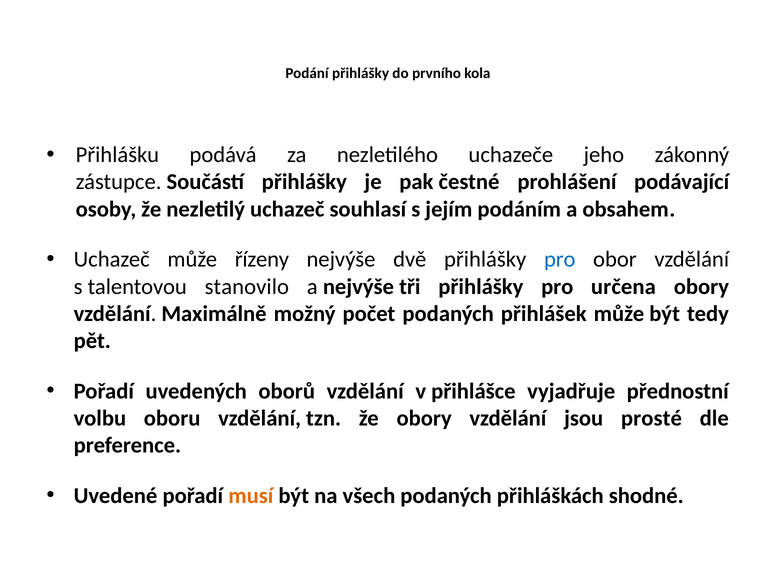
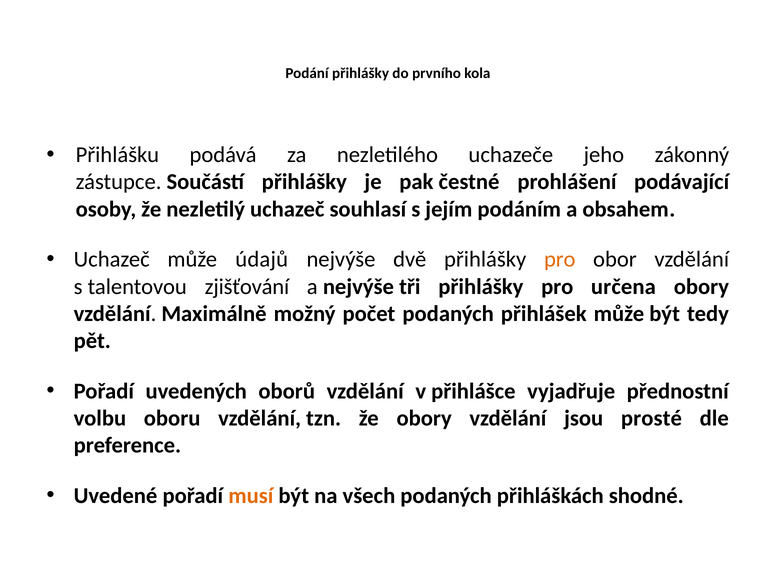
řízeny: řízeny -> údajů
pro at (560, 259) colour: blue -> orange
stanovilo: stanovilo -> zjišťování
